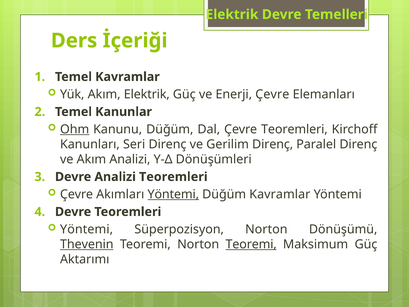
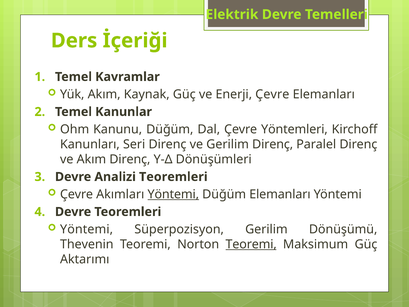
Akım Elektrik: Elektrik -> Kaynak
Ohm underline: present -> none
Çevre Teoremleri: Teoremleri -> Yöntemleri
Akım Analizi: Analizi -> Direnç
Düğüm Kavramlar: Kavramlar -> Elemanları
Süperpozisyon Norton: Norton -> Gerilim
Thevenin underline: present -> none
